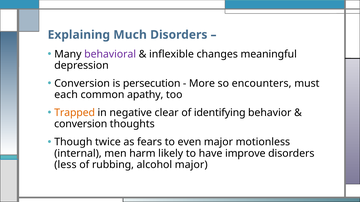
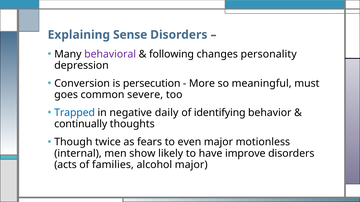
Much: Much -> Sense
inflexible: inflexible -> following
meaningful: meaningful -> personality
encounters: encounters -> meaningful
each: each -> goes
apathy: apathy -> severe
Trapped colour: orange -> blue
clear: clear -> daily
conversion at (81, 124): conversion -> continually
harm: harm -> show
less: less -> acts
rubbing: rubbing -> families
